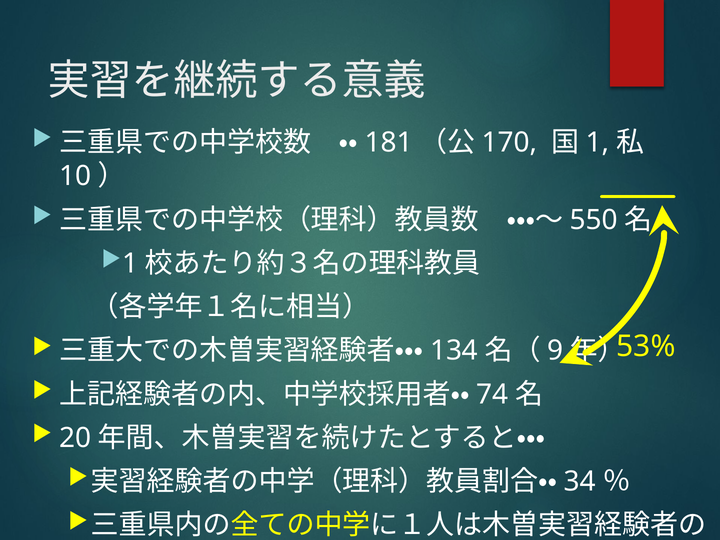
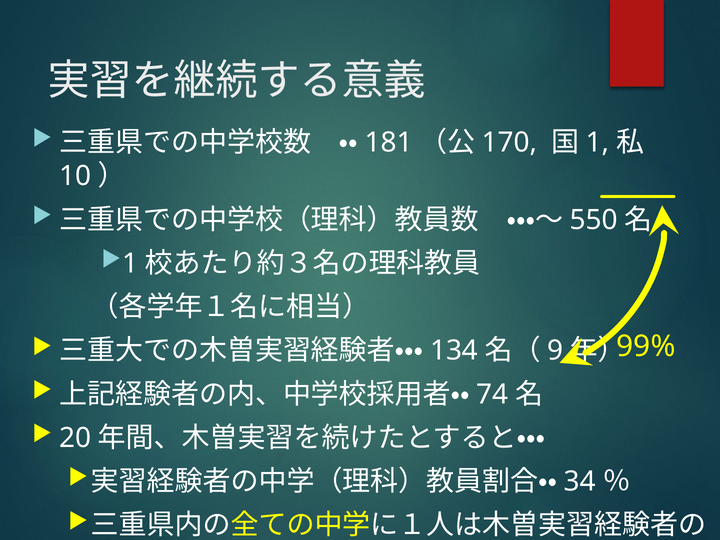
53%: 53% -> 99%
